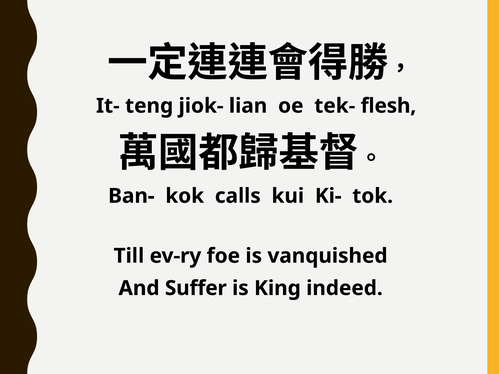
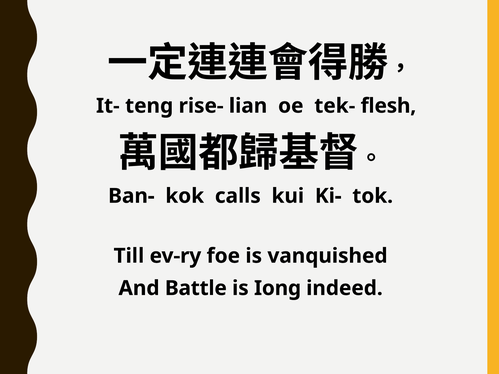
jiok-: jiok- -> rise-
Suffer: Suffer -> Battle
King: King -> Iong
